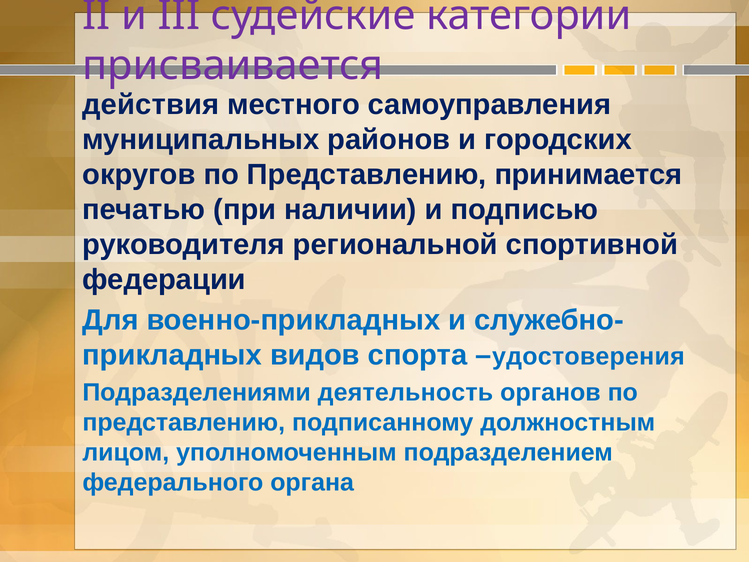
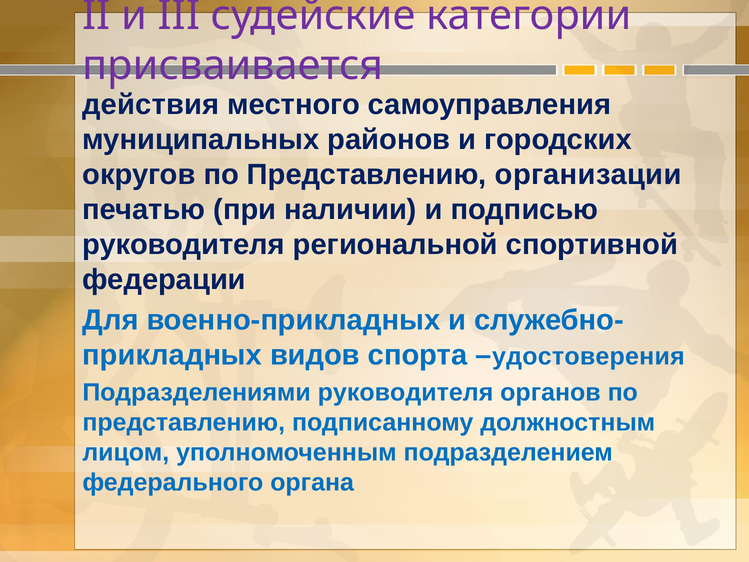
принимается: принимается -> организации
Подразделениями деятельность: деятельность -> руководителя
